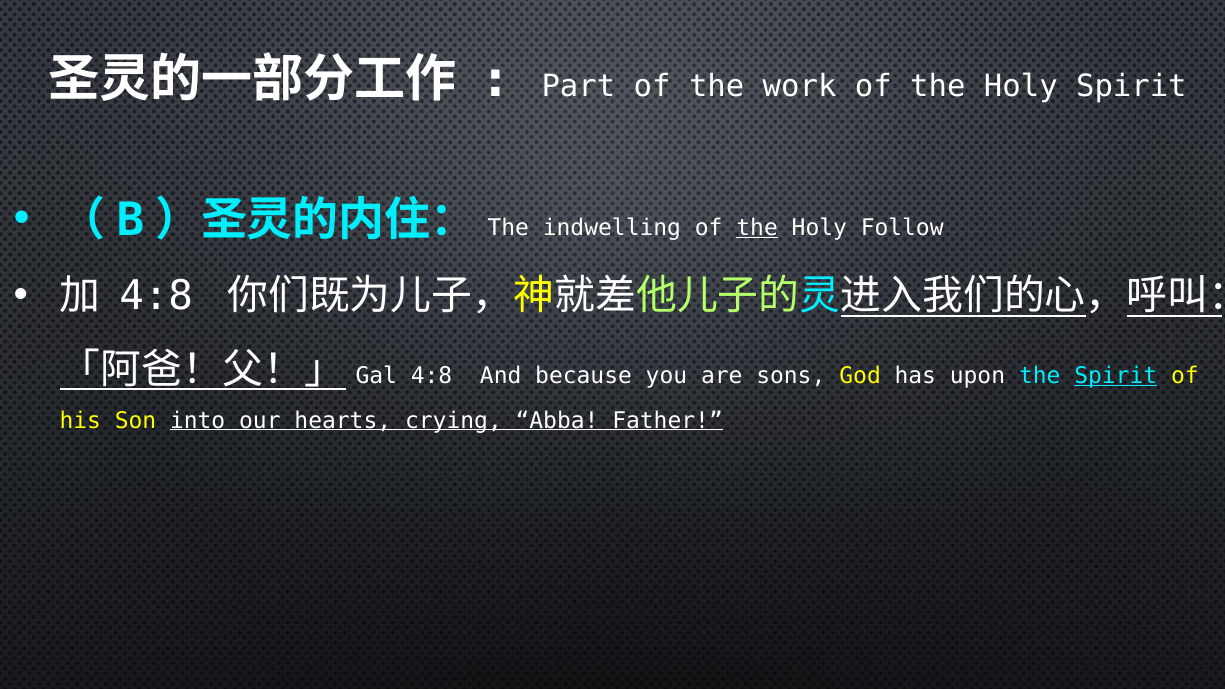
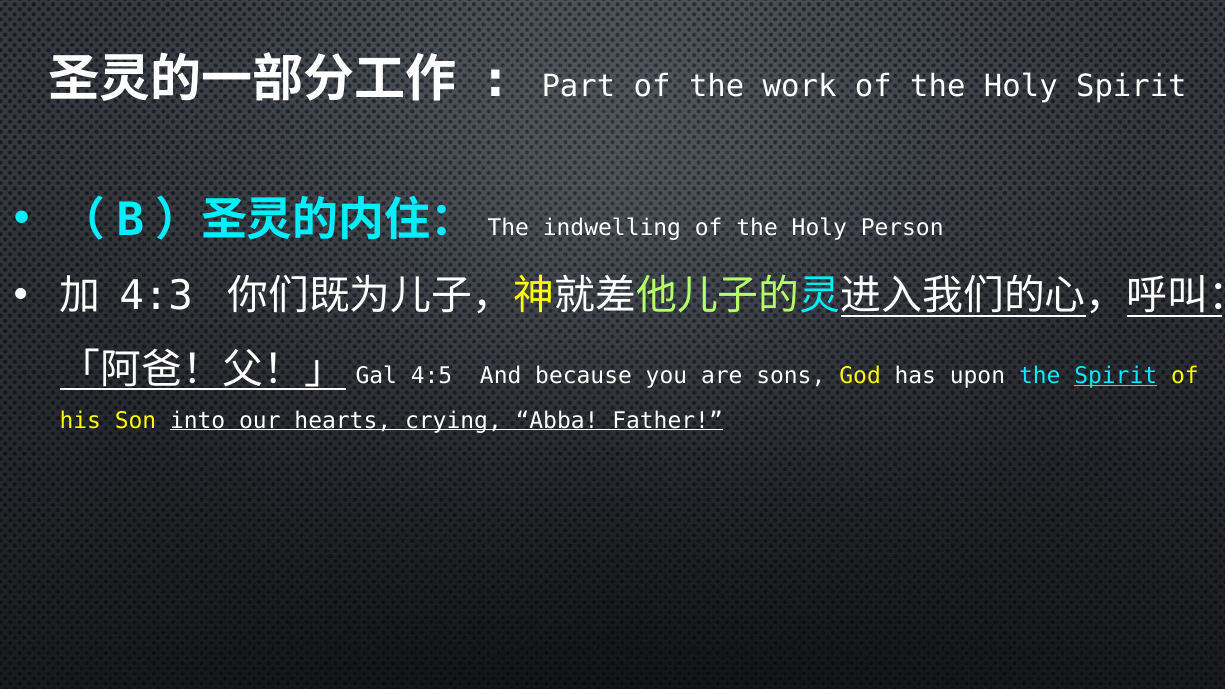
the at (757, 228) underline: present -> none
Follow: Follow -> Person
4:8 at (156, 296): 4:8 -> 4:3
4:8 at (432, 376): 4:8 -> 4:5
